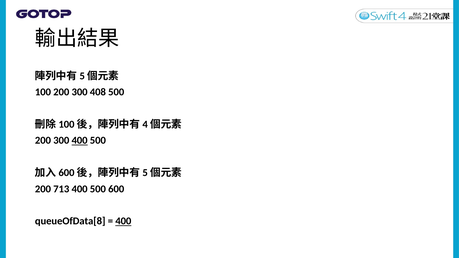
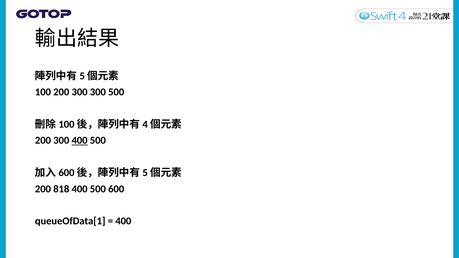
300 408: 408 -> 300
713: 713 -> 818
queueOfData[8: queueOfData[8 -> queueOfData[1
400 at (123, 221) underline: present -> none
